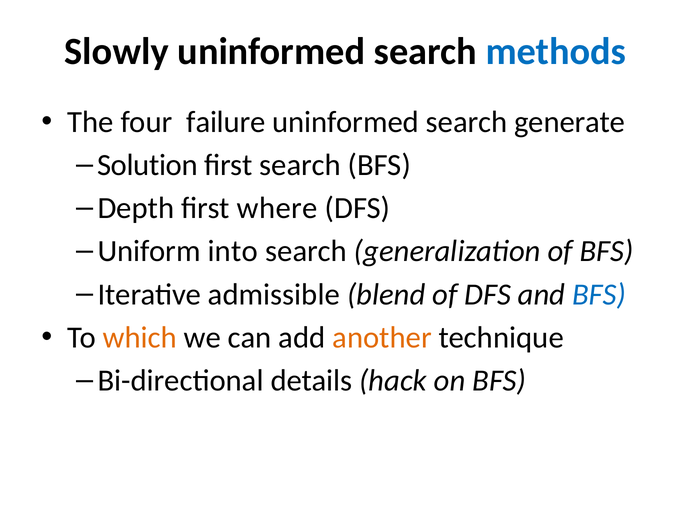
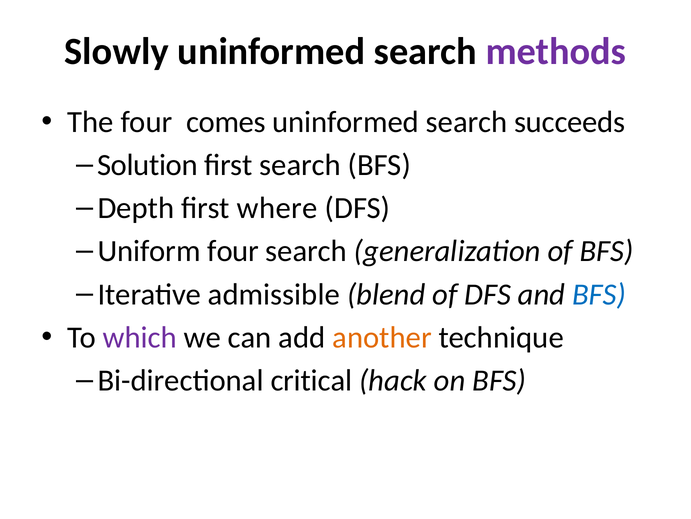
methods colour: blue -> purple
failure: failure -> comes
generate: generate -> succeeds
Uniform into: into -> four
which colour: orange -> purple
details: details -> critical
